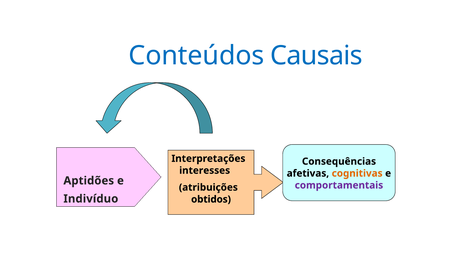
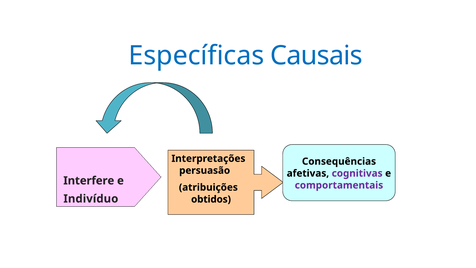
Conteúdos: Conteúdos -> Específicas
interesses: interesses -> persuasão
cognitivas colour: orange -> purple
Aptidões: Aptidões -> Interfere
